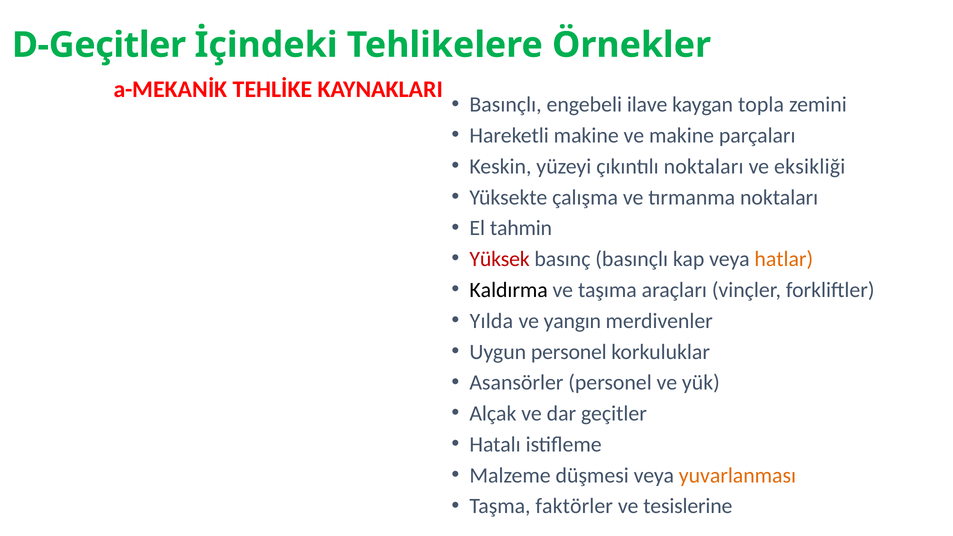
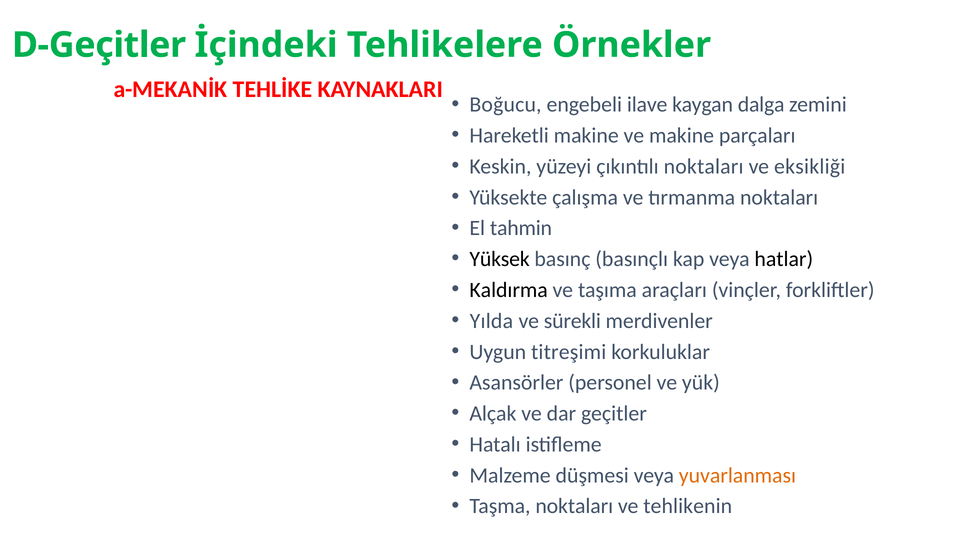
Basınçlı at (506, 105): Basınçlı -> Boğucu
topla: topla -> dalga
Yüksek colour: red -> black
hatlar colour: orange -> black
yangın: yangın -> sürekli
Uygun personel: personel -> titreşimi
Taşma faktörler: faktörler -> noktaları
tesislerine: tesislerine -> tehlikenin
